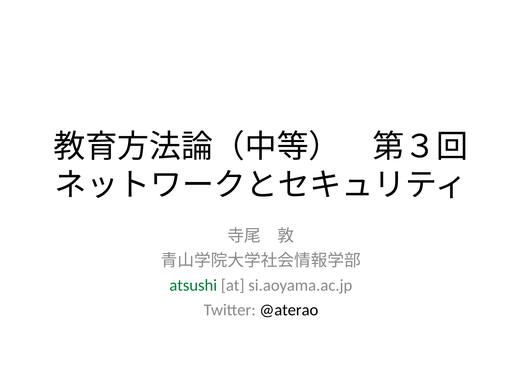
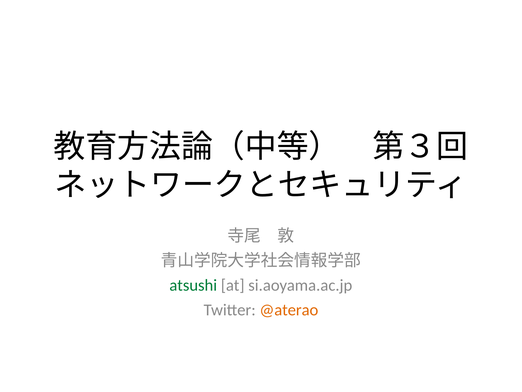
@aterao colour: black -> orange
